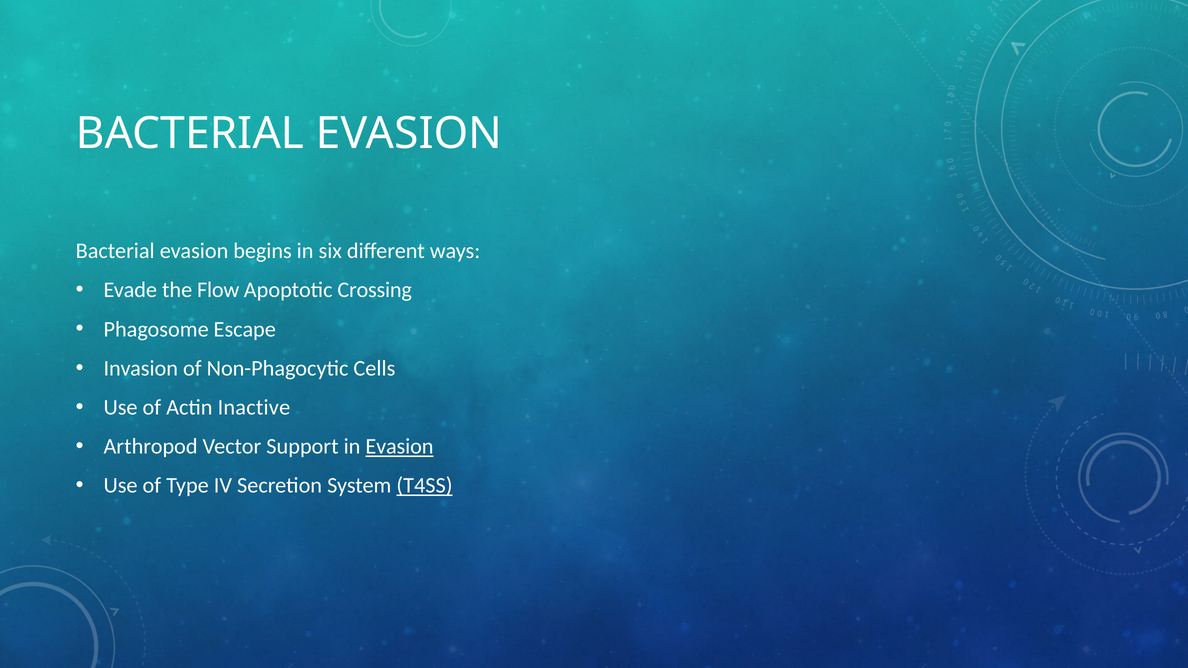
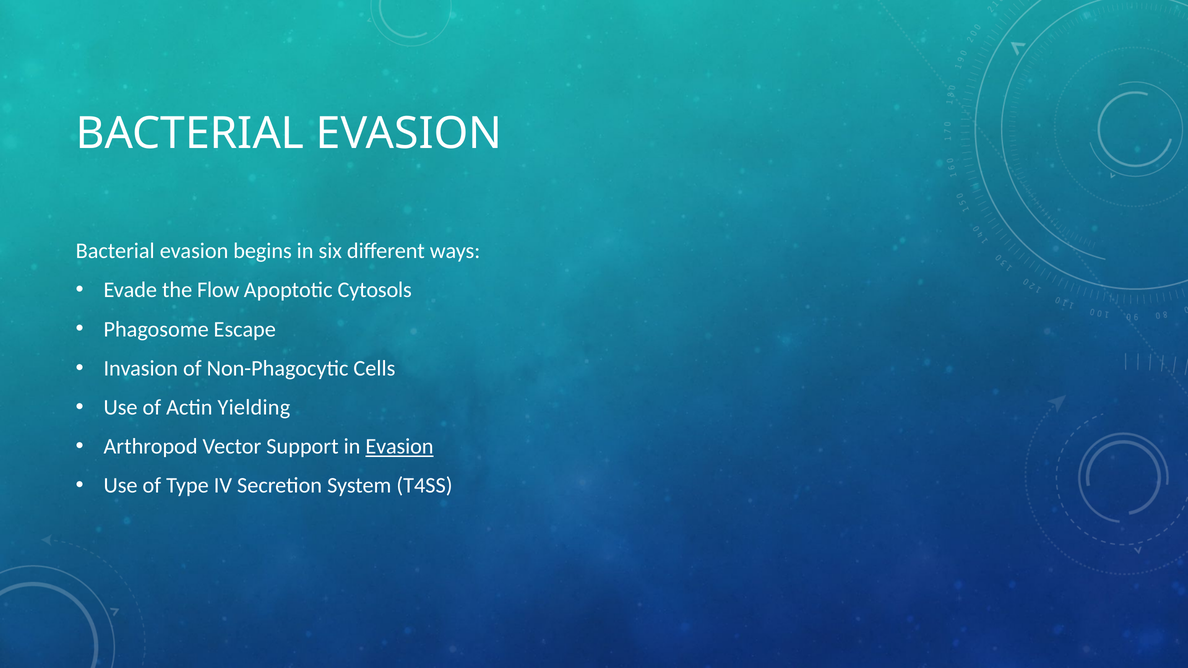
Crossing: Crossing -> Cytosols
Inactive: Inactive -> Yielding
T4SS underline: present -> none
